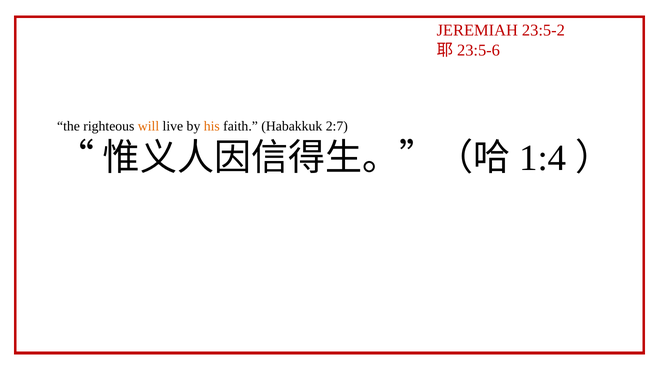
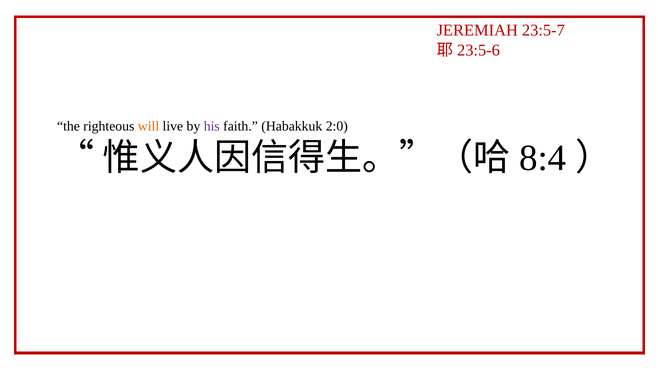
23:5-2: 23:5-2 -> 23:5-7
his colour: orange -> purple
2:7: 2:7 -> 2:0
1:4: 1:4 -> 8:4
